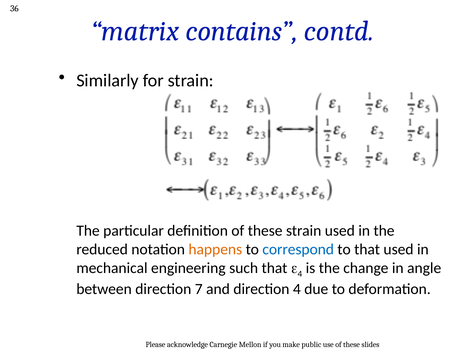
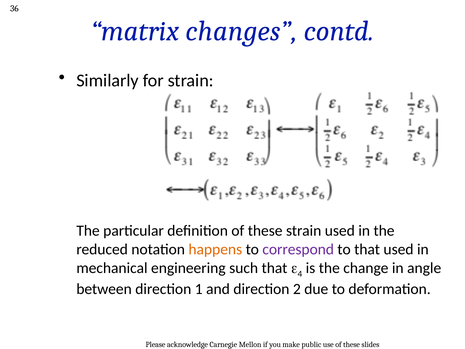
contains: contains -> changes
correspond colour: blue -> purple
7: 7 -> 1
direction 4: 4 -> 2
